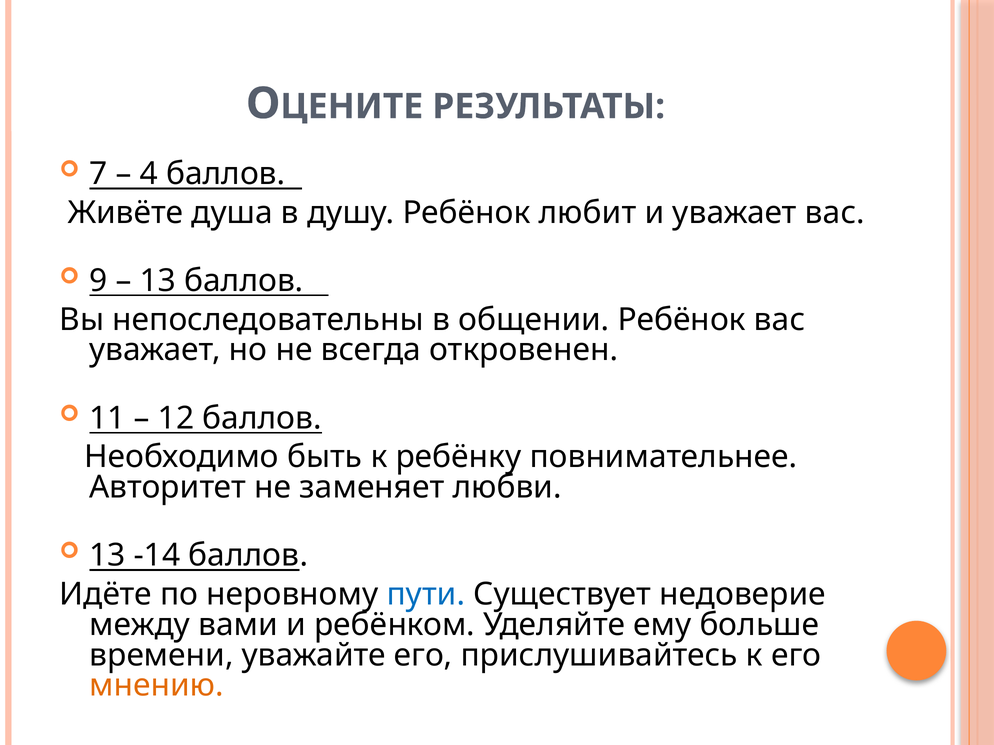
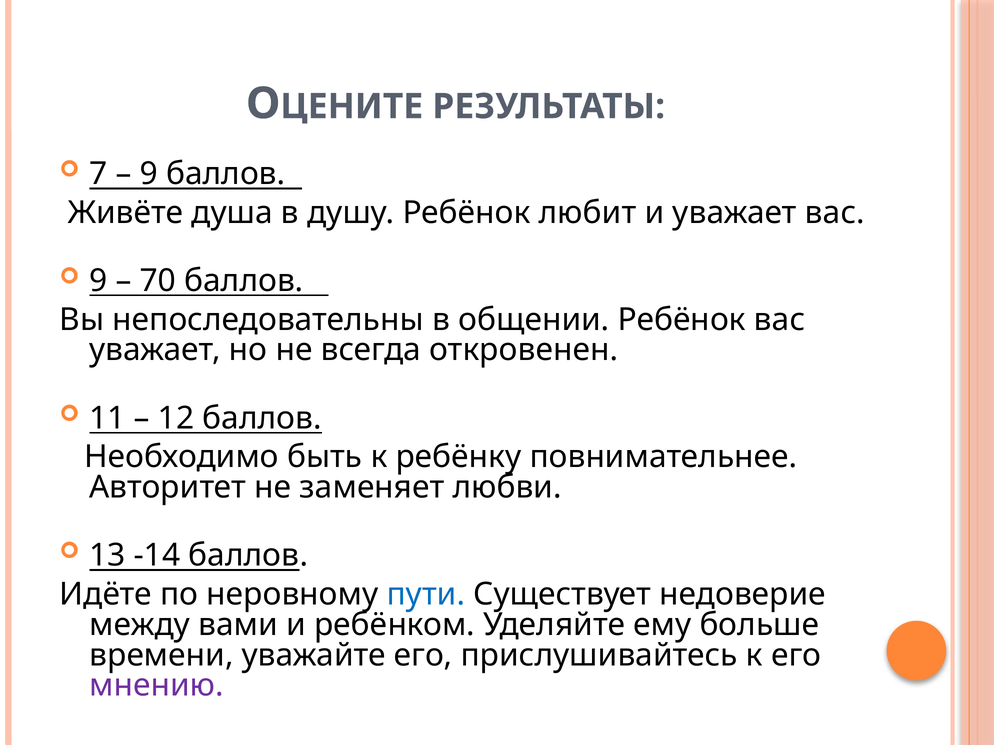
4 at (149, 174): 4 -> 9
13 at (158, 281): 13 -> 70
мнению colour: orange -> purple
